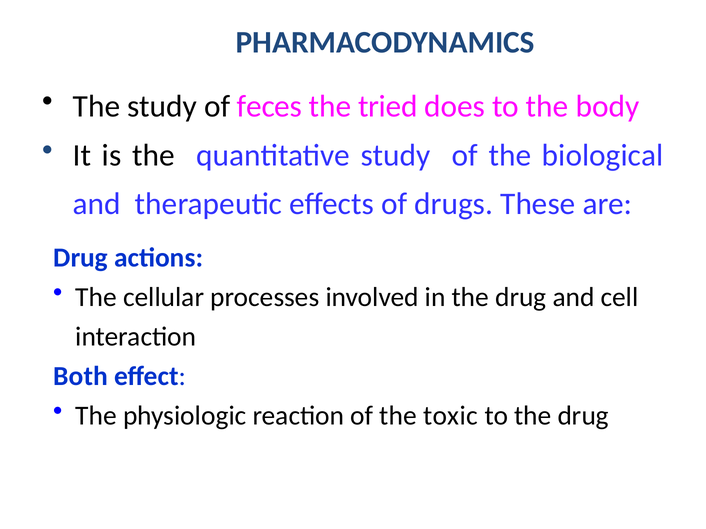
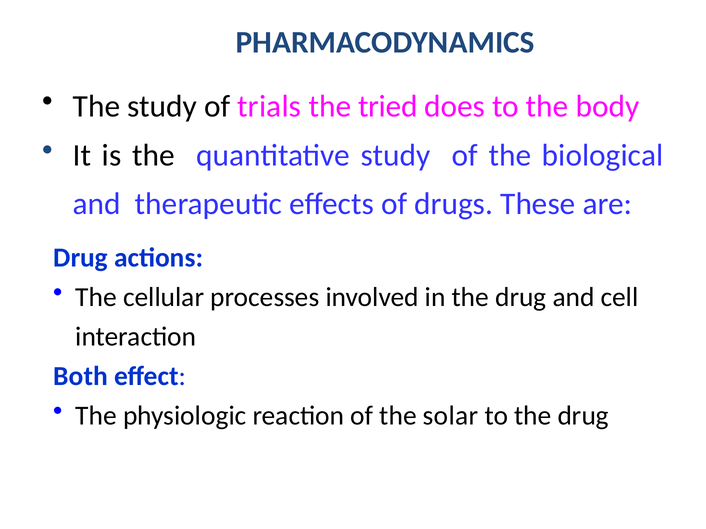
feces: feces -> trials
toxic: toxic -> solar
